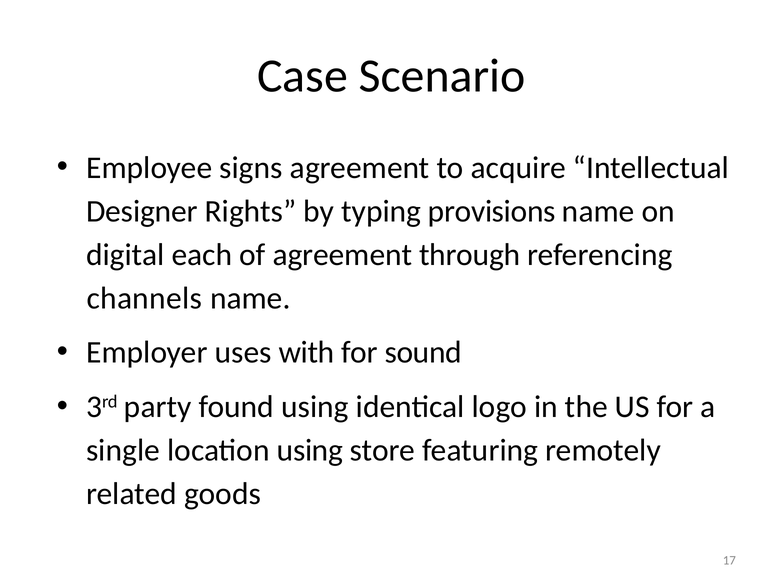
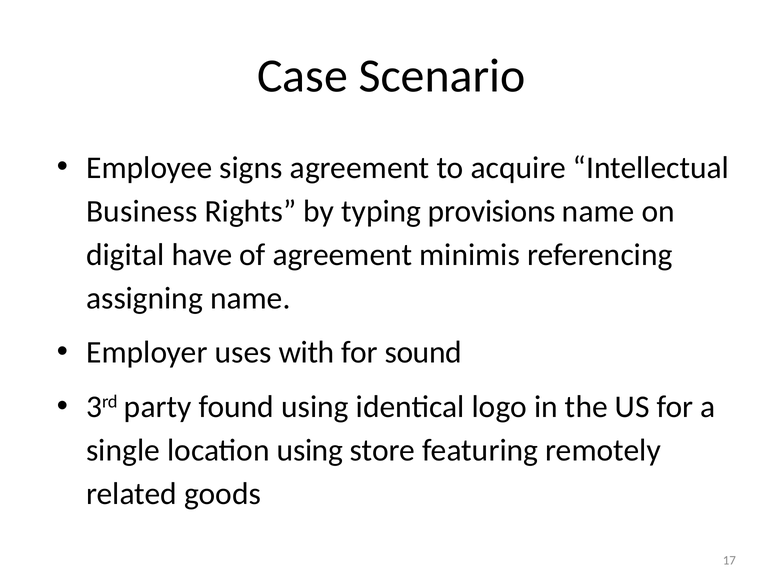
Designer: Designer -> Business
each: each -> have
through: through -> minimis
channels: channels -> assigning
